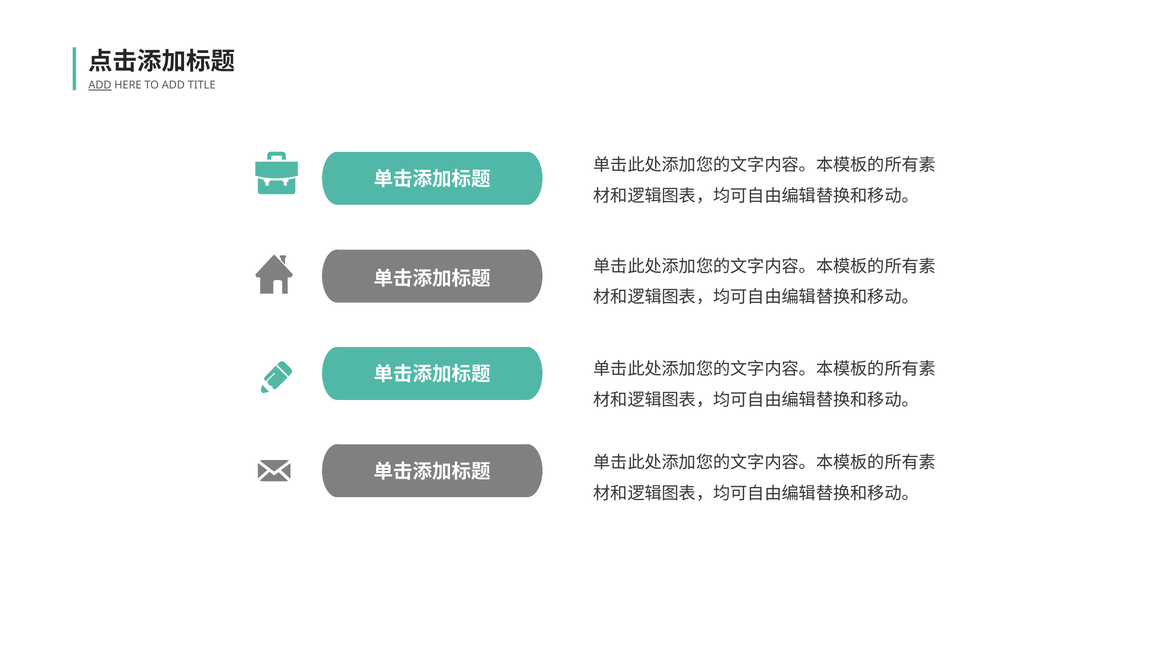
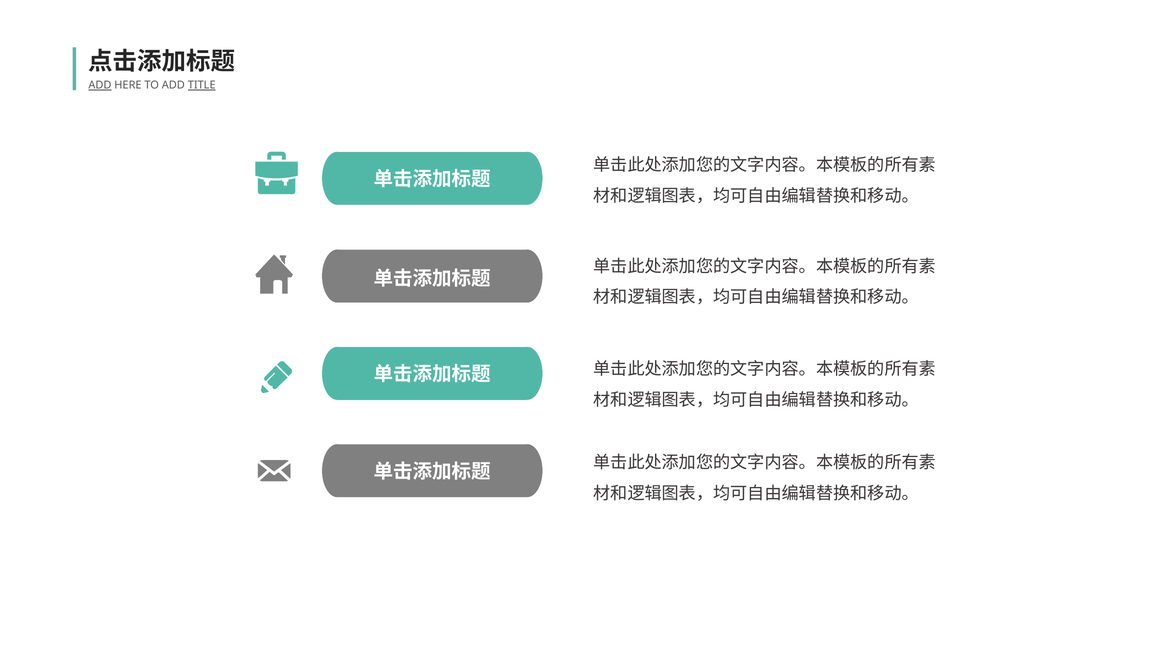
TITLE underline: none -> present
